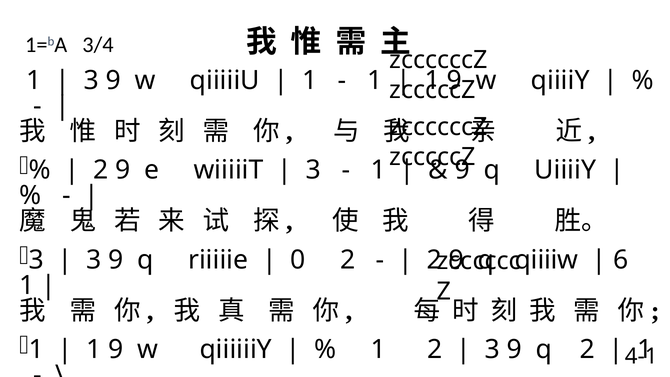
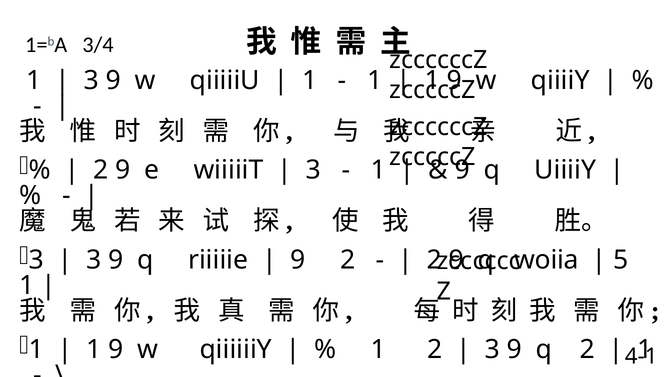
0 at (298, 260): 0 -> 9
qiiiiw: qiiiiw -> woiia
6: 6 -> 5
